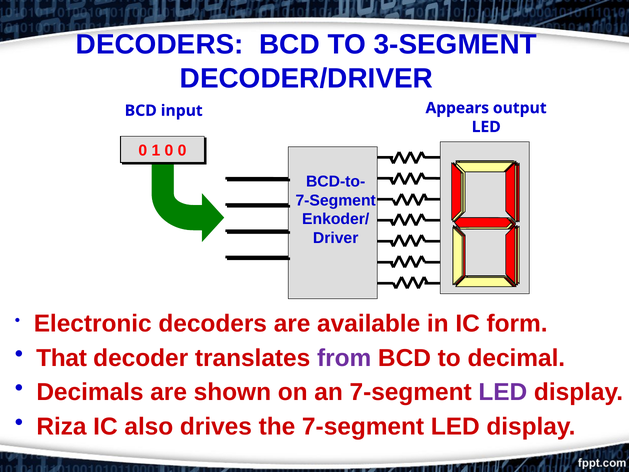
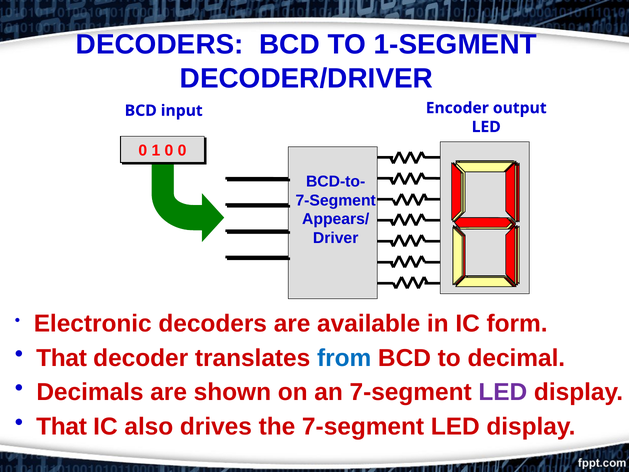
3-SEGMENT: 3-SEGMENT -> 1-SEGMENT
Appears: Appears -> Encoder
Enkoder/: Enkoder/ -> Appears/
from colour: purple -> blue
Riza at (61, 426): Riza -> That
